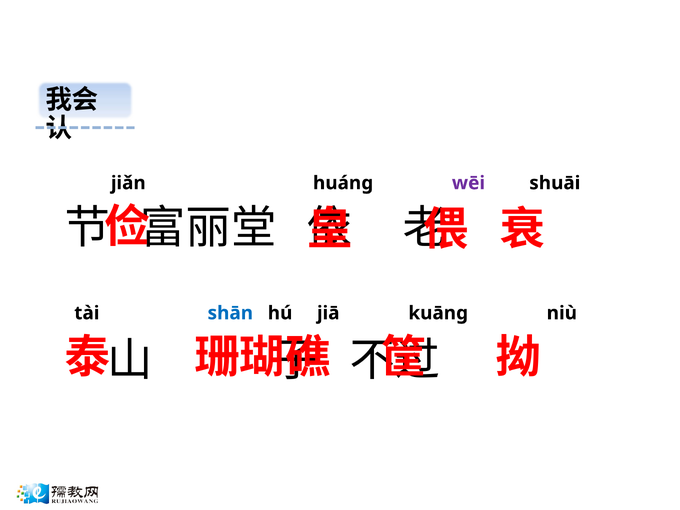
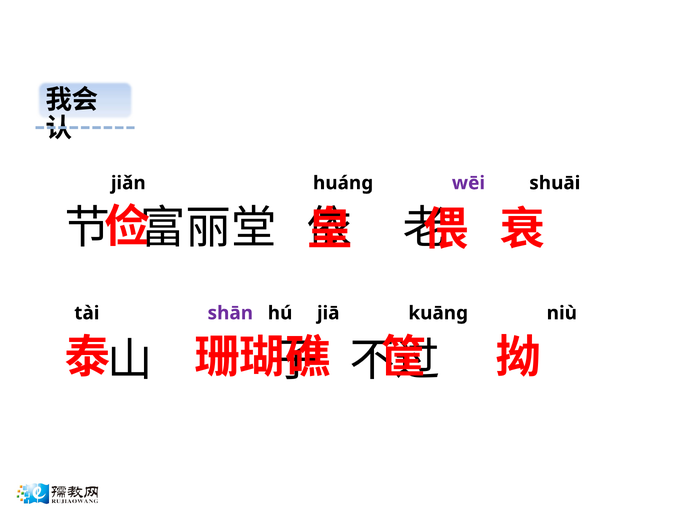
shān colour: blue -> purple
